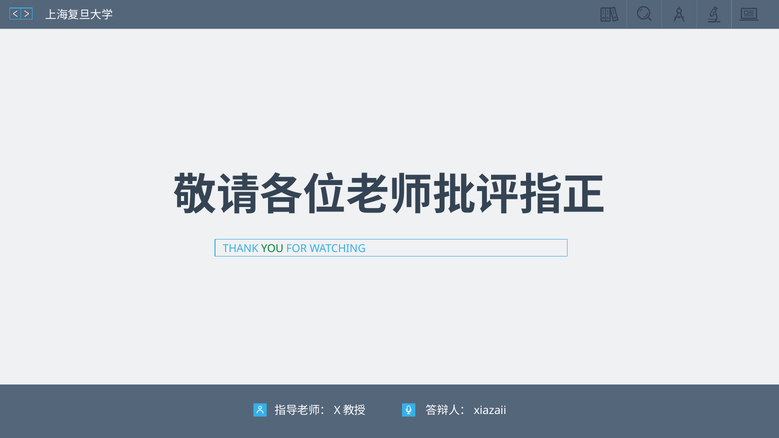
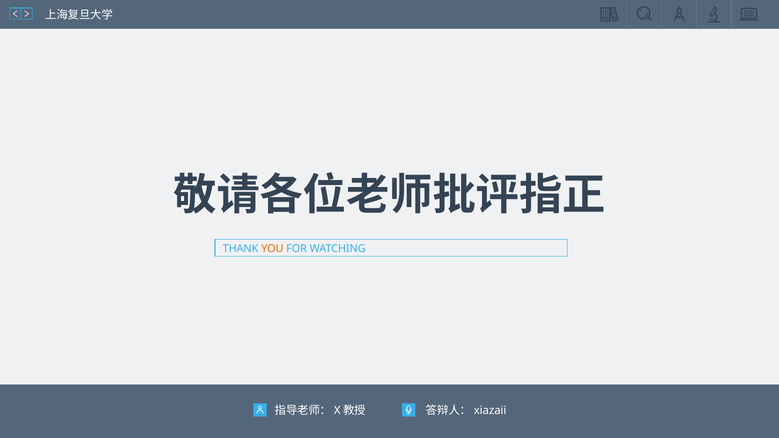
YOU colour: green -> orange
